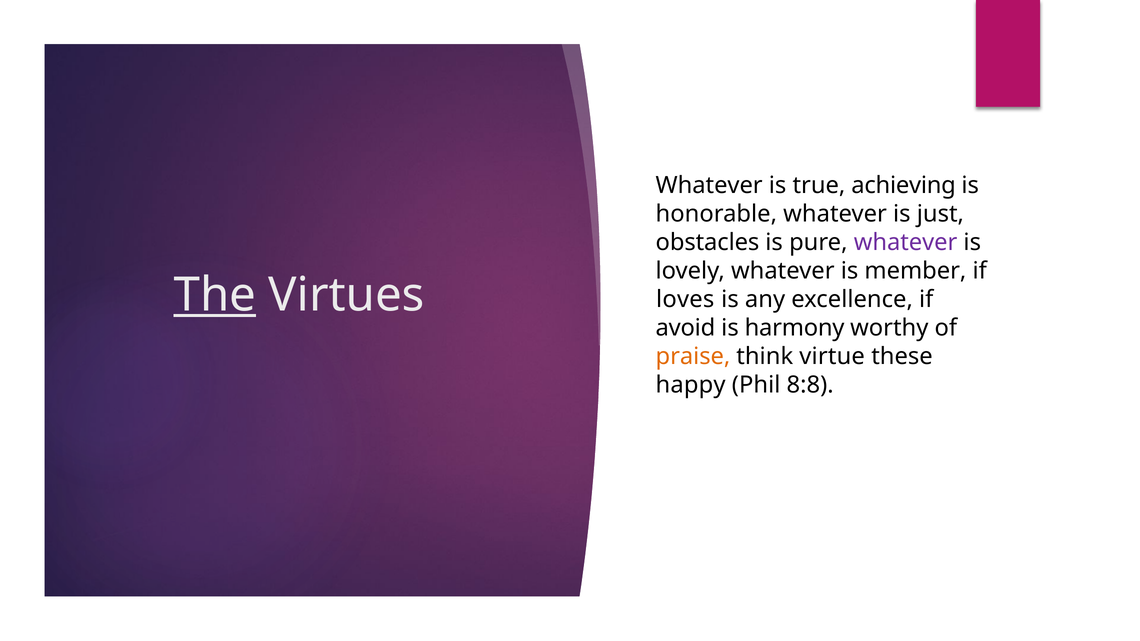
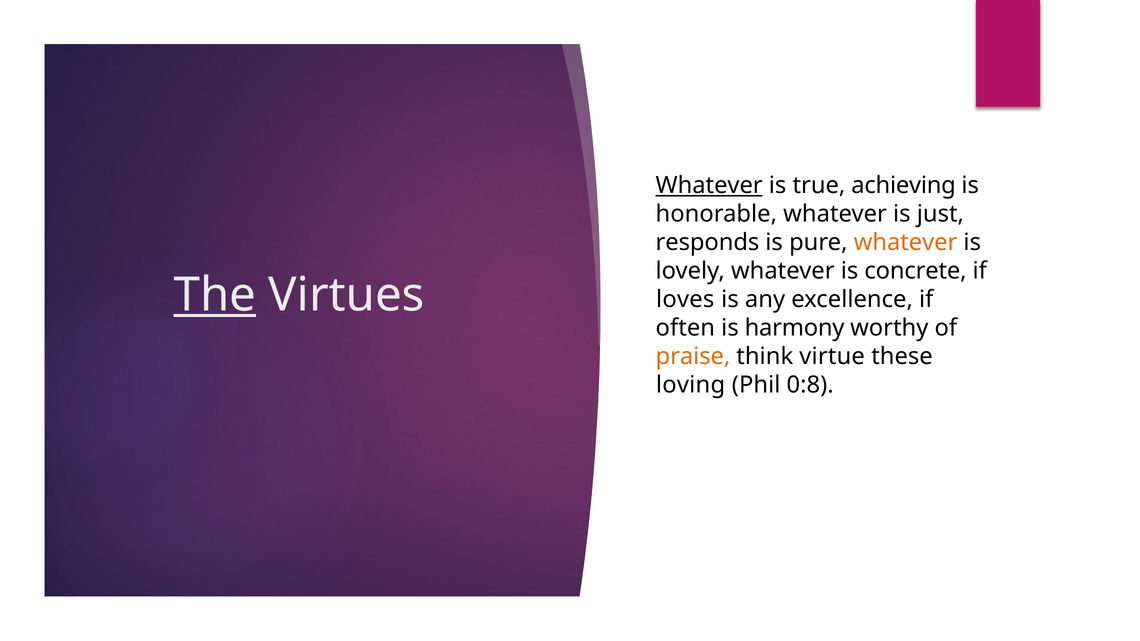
Whatever at (709, 185) underline: none -> present
obstacles: obstacles -> responds
whatever at (906, 242) colour: purple -> orange
member: member -> concrete
avoid: avoid -> often
happy: happy -> loving
8:8: 8:8 -> 0:8
